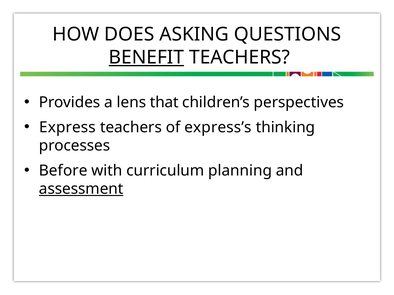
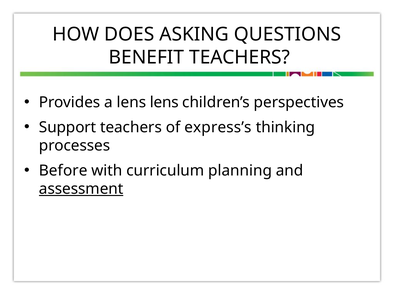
BENEFIT underline: present -> none
lens that: that -> lens
Express: Express -> Support
